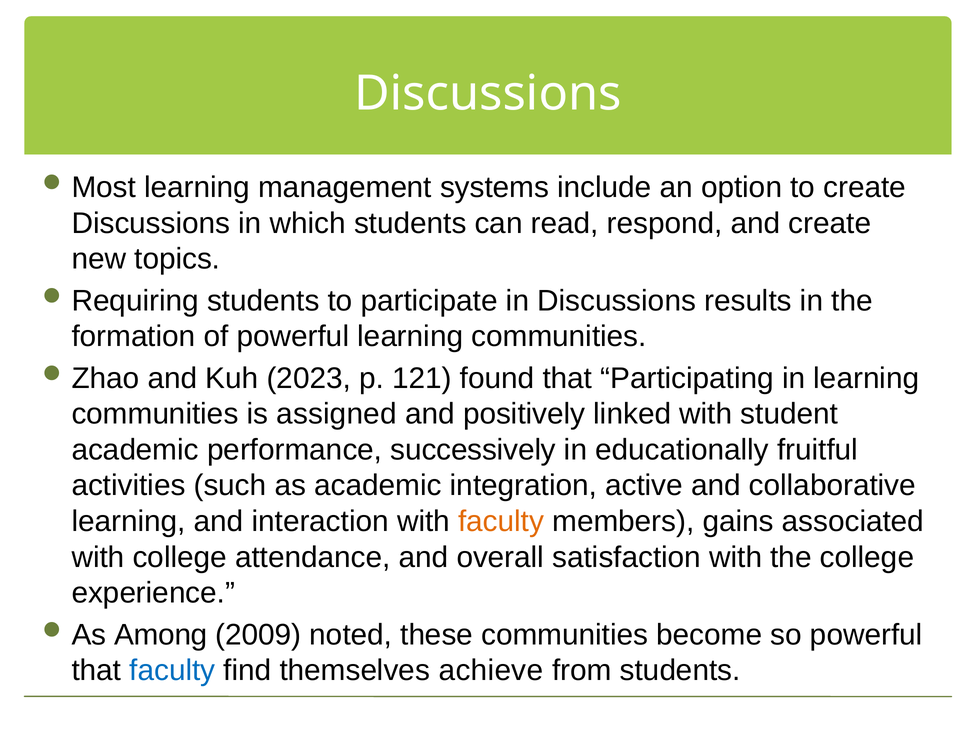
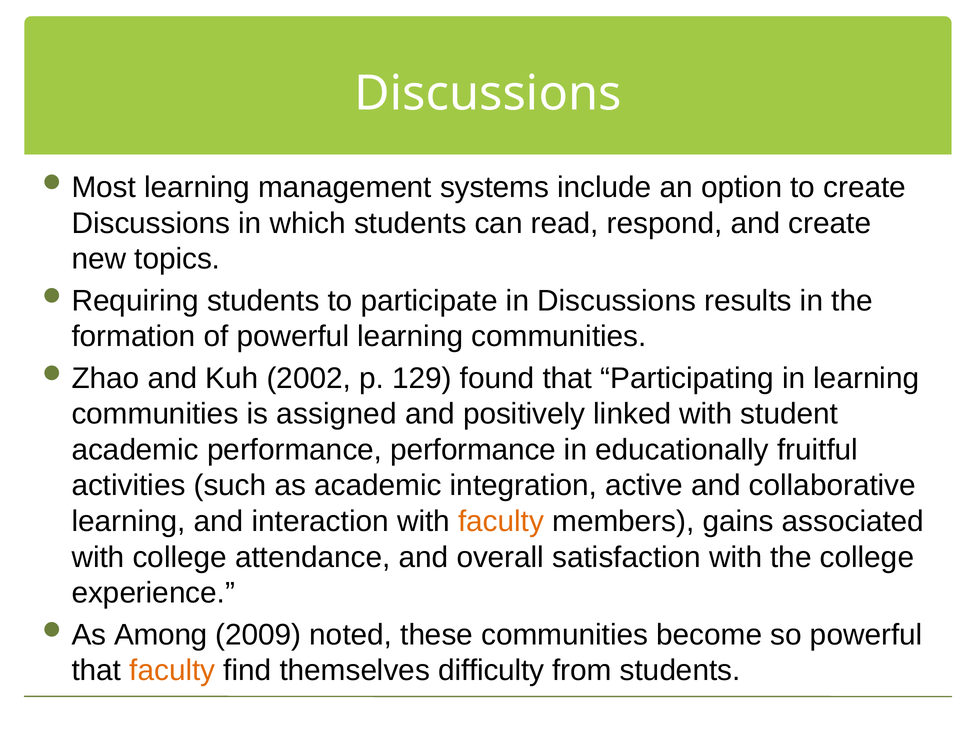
2023: 2023 -> 2002
121: 121 -> 129
performance successively: successively -> performance
faculty at (172, 670) colour: blue -> orange
achieve: achieve -> difficulty
